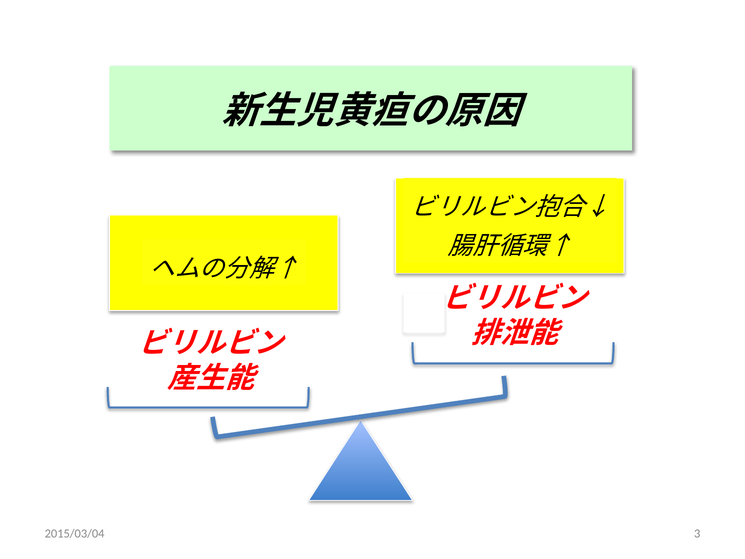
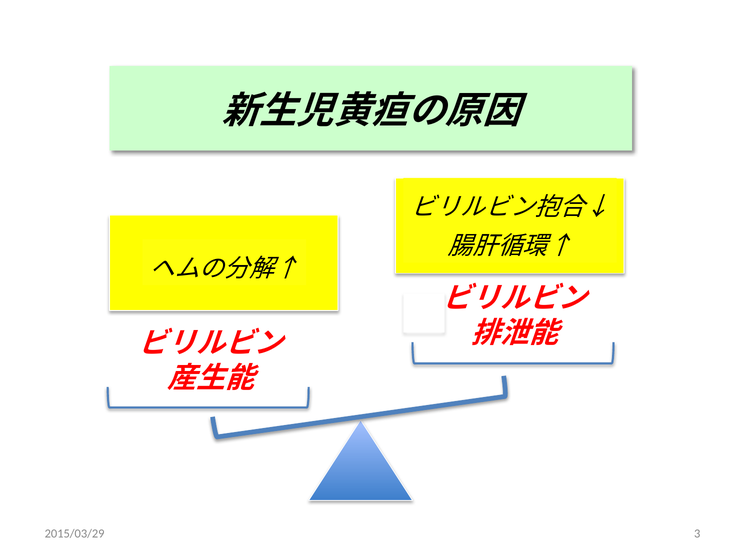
2015/03/04: 2015/03/04 -> 2015/03/29
